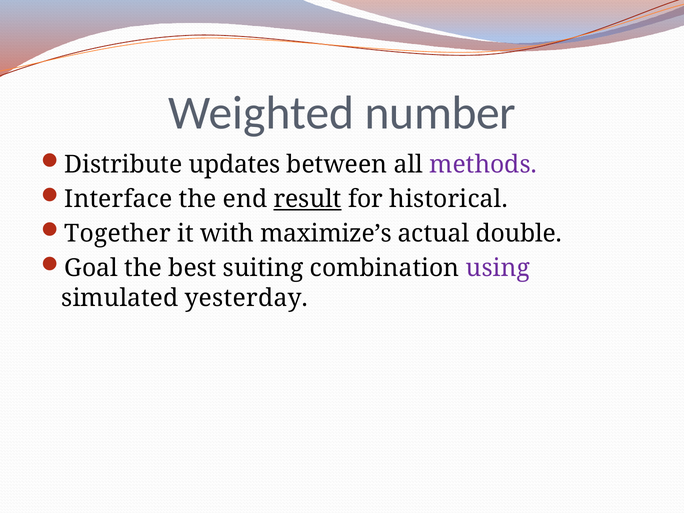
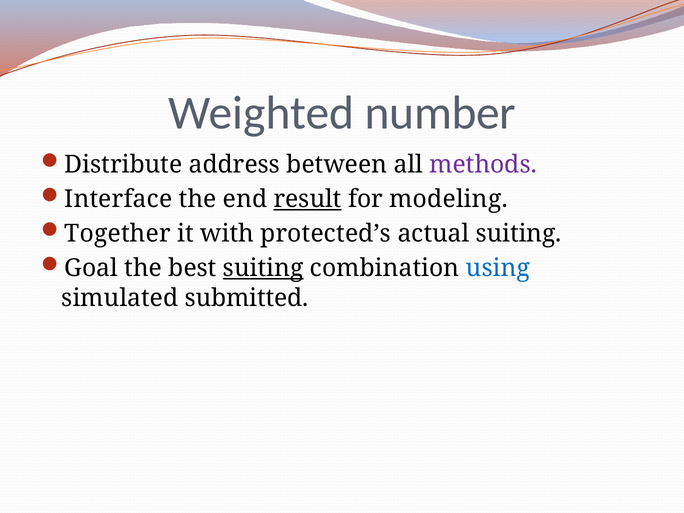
updates: updates -> address
historical: historical -> modeling
maximize’s: maximize’s -> protected’s
actual double: double -> suiting
suiting at (263, 268) underline: none -> present
using colour: purple -> blue
yesterday: yesterday -> submitted
